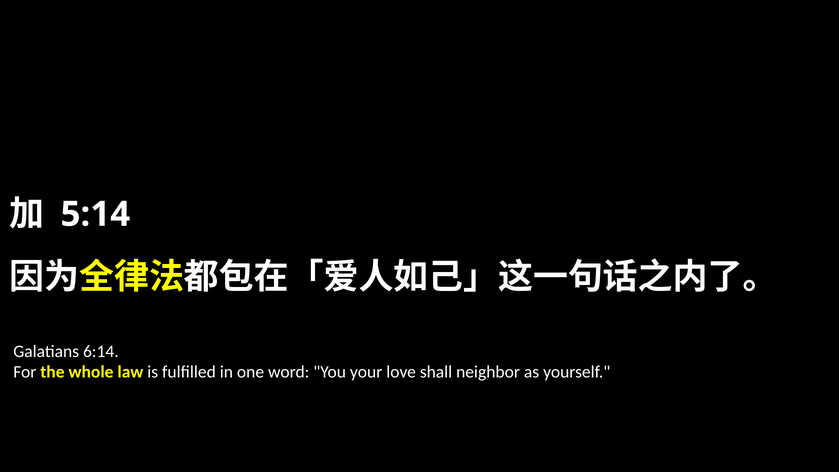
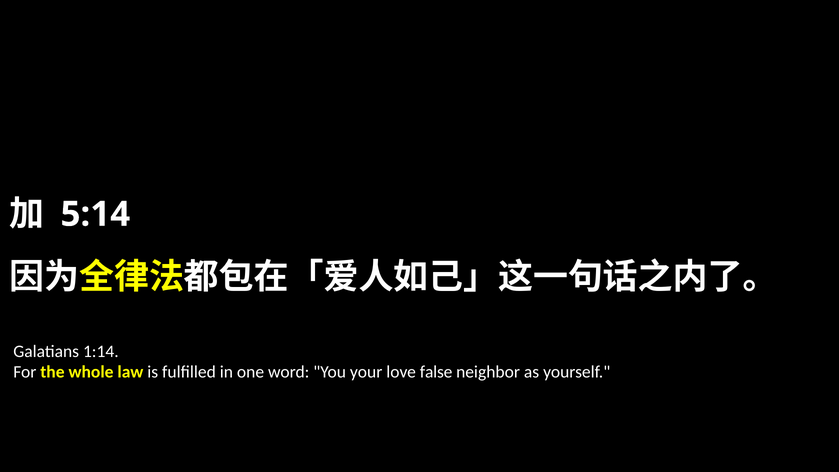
6:14: 6:14 -> 1:14
shall: shall -> false
